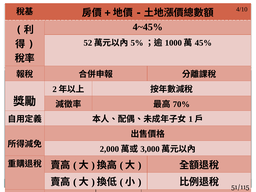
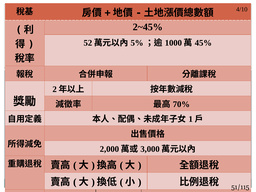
4~45%: 4~45% -> 2~45%
